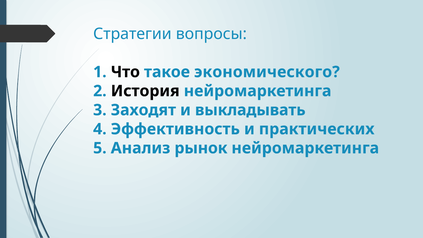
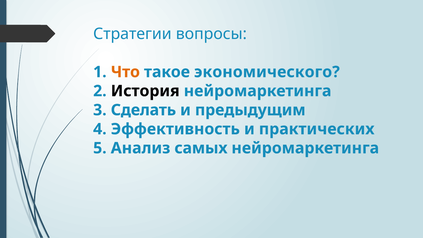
Что colour: black -> orange
Заходят: Заходят -> Сделать
выкладывать: выкладывать -> предыдущим
рынок: рынок -> самых
